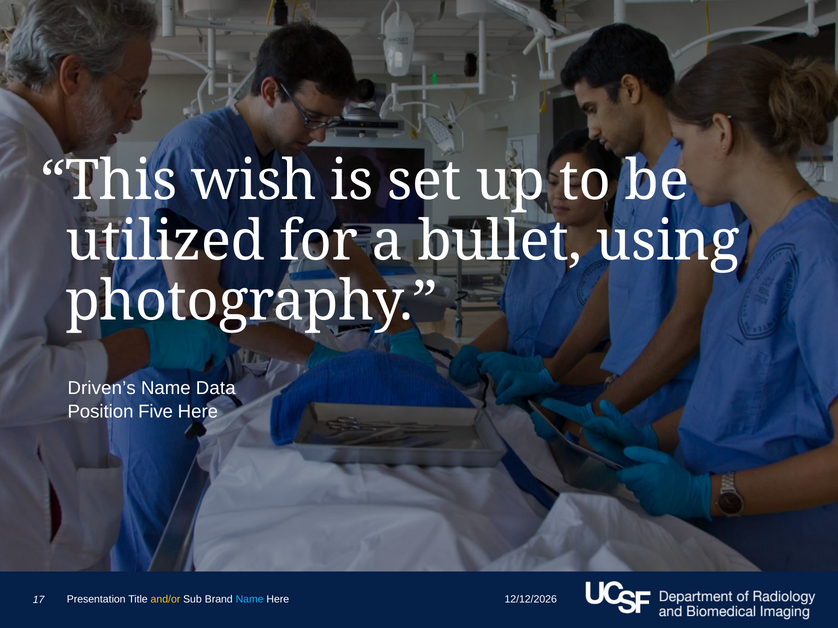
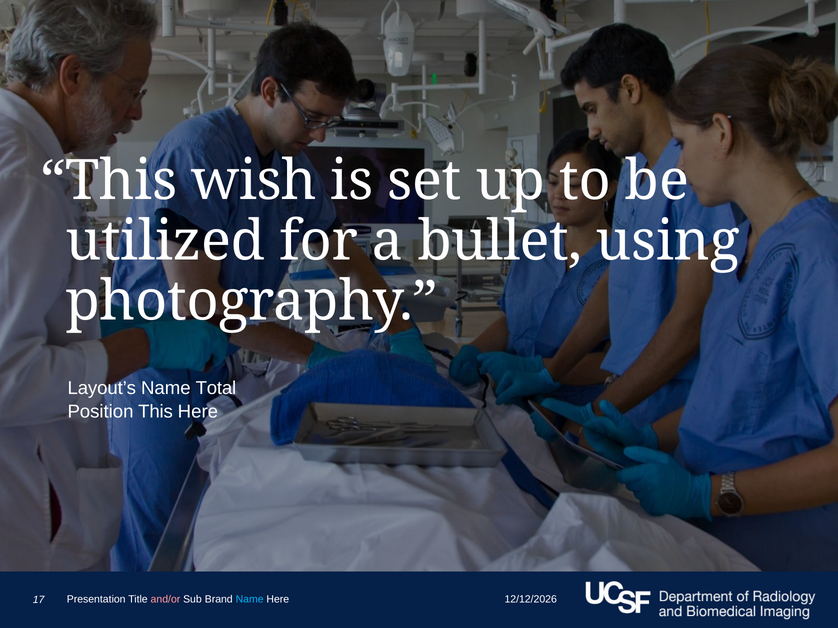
Driven’s: Driven’s -> Layout’s
Data: Data -> Total
Position Five: Five -> This
and/or colour: yellow -> pink
